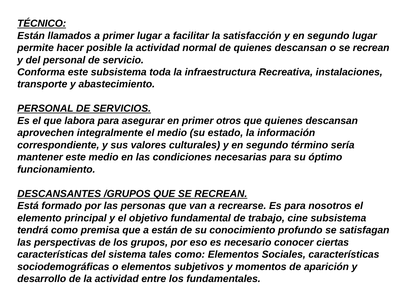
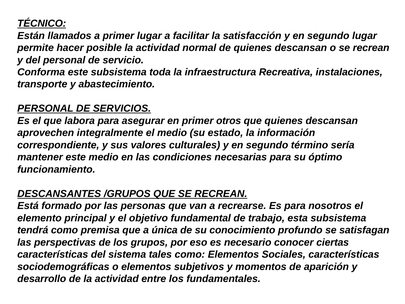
cine: cine -> esta
a están: están -> única
